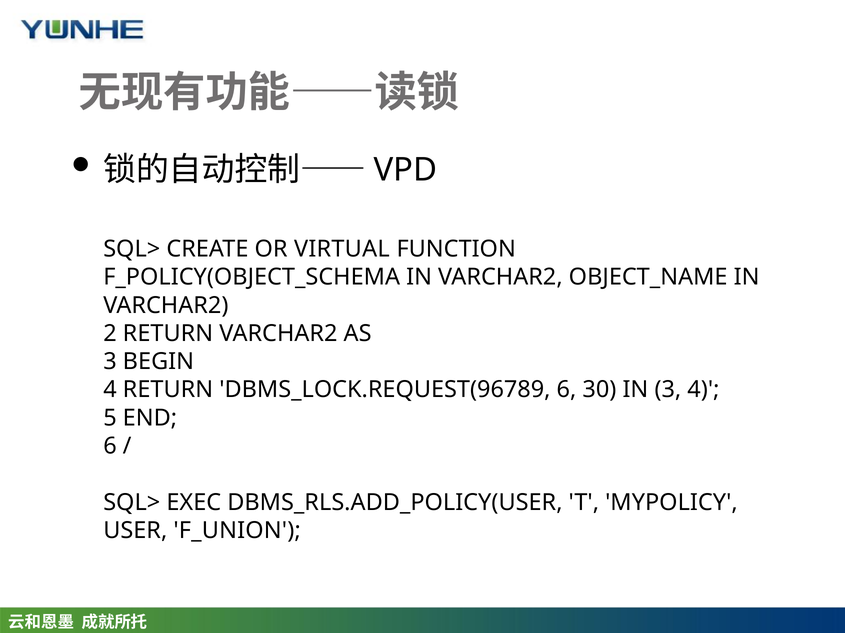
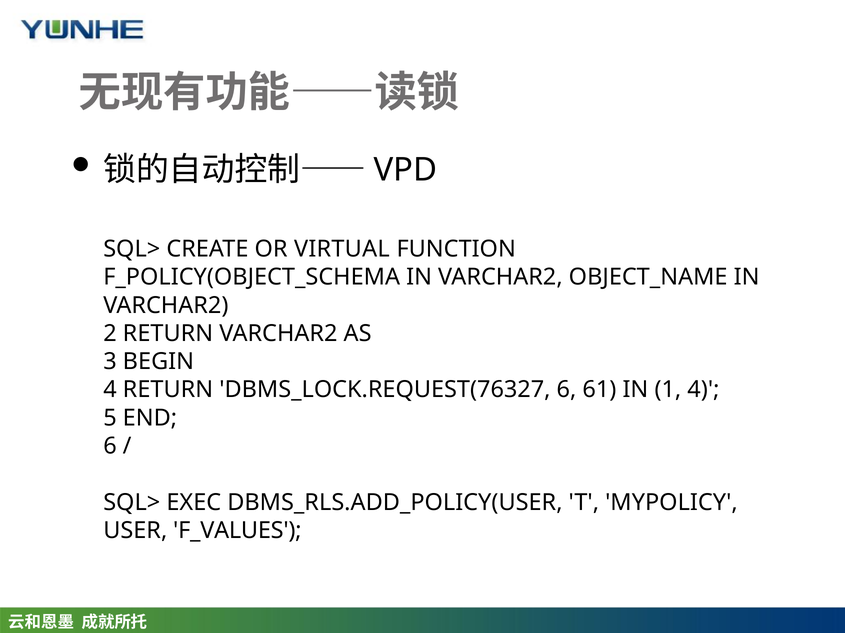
DBMS_LOCK.REQUEST(96789: DBMS_LOCK.REQUEST(96789 -> DBMS_LOCK.REQUEST(76327
30: 30 -> 61
IN 3: 3 -> 1
F_UNION: F_UNION -> F_VALUES
